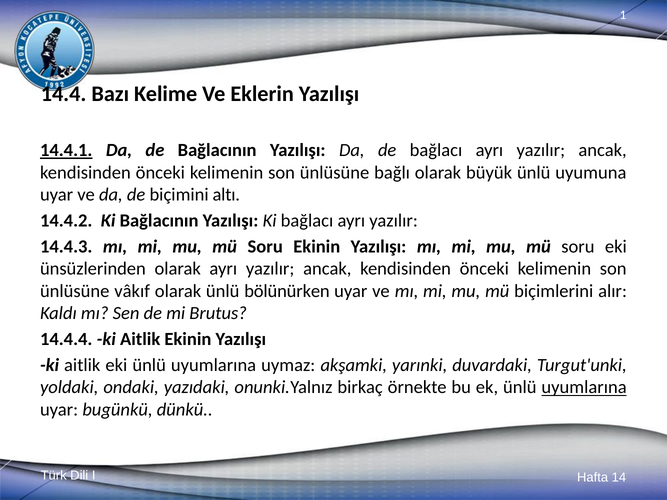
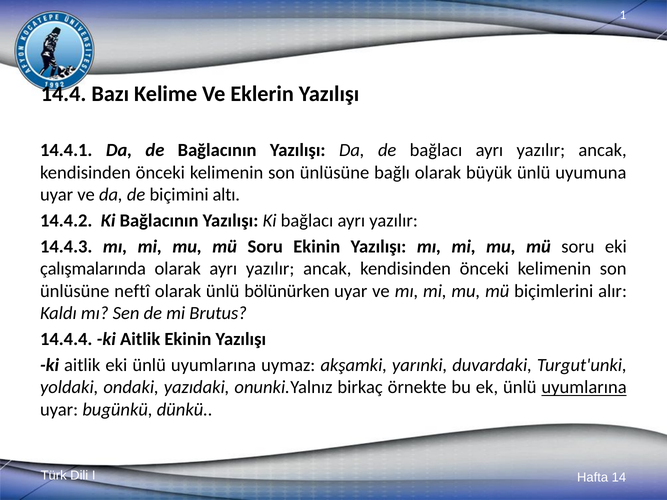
14.4.1 underline: present -> none
ünsüzlerinden: ünsüzlerinden -> çalışmalarında
vâkıf: vâkıf -> neftî
